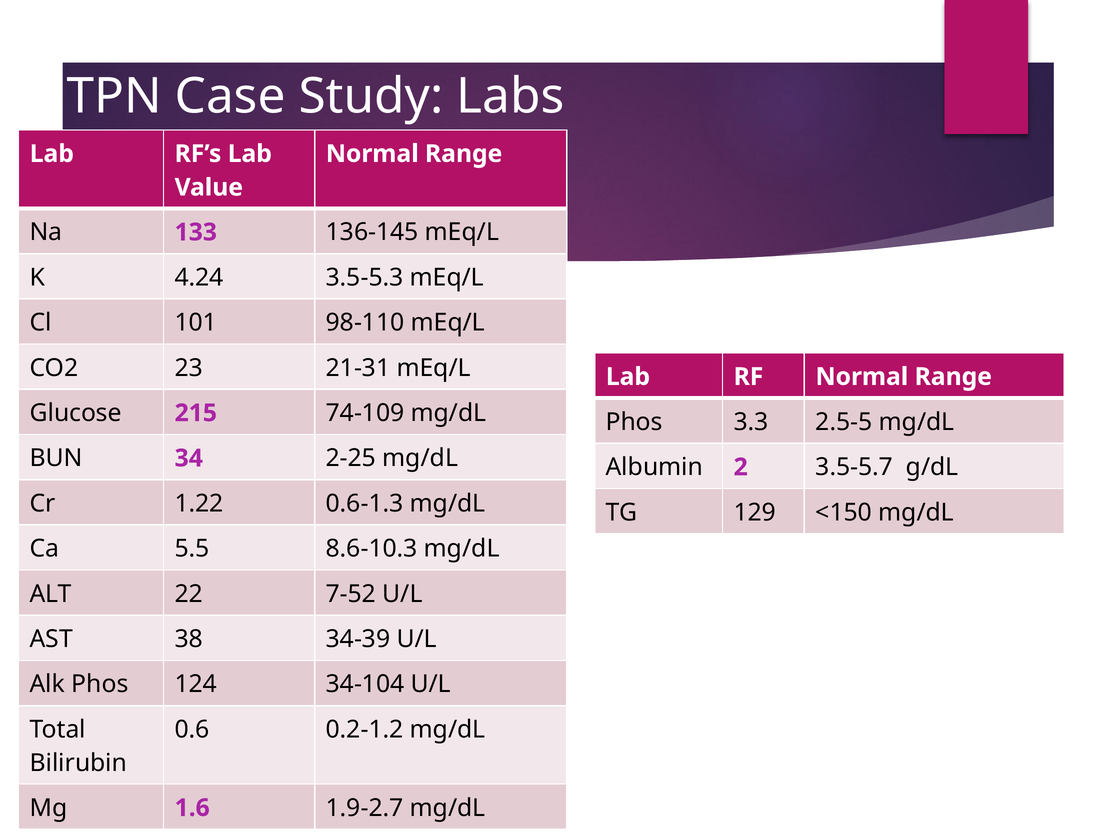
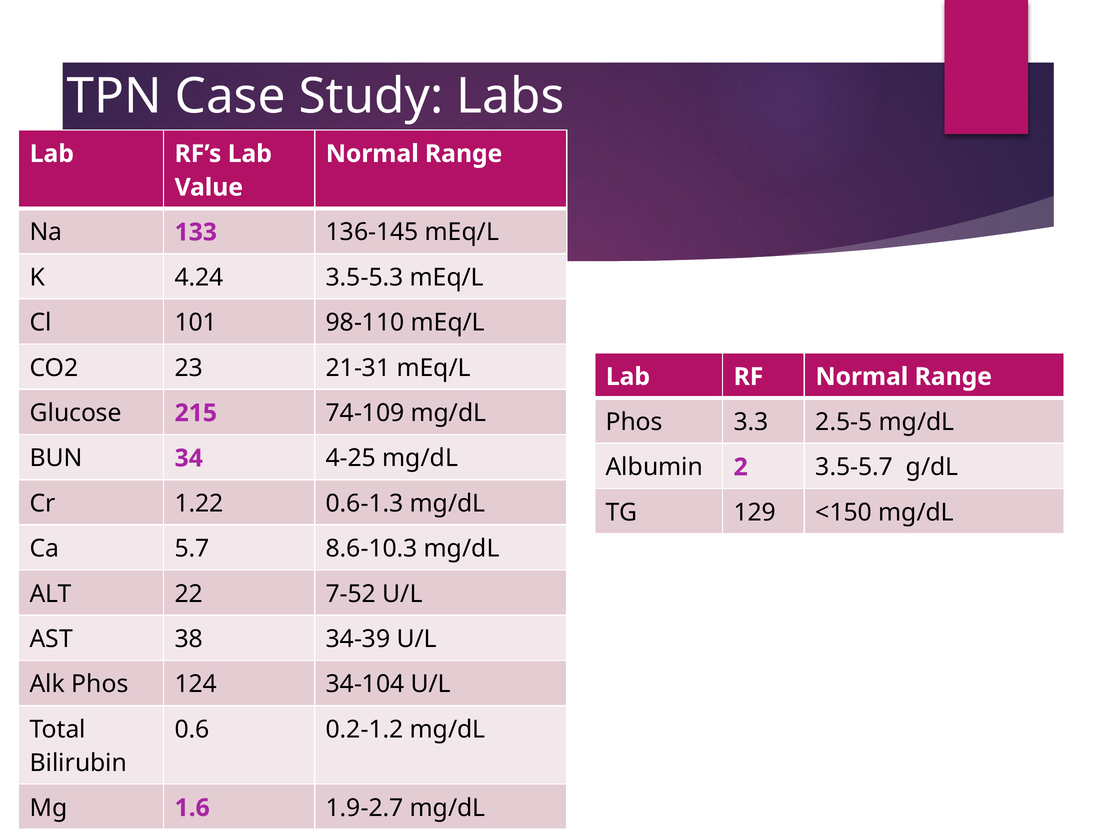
2-25: 2-25 -> 4-25
5.5: 5.5 -> 5.7
